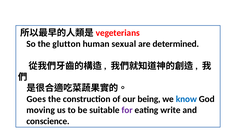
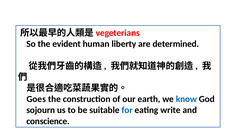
glutton: glutton -> evident
sexual: sexual -> liberty
being: being -> earth
moving: moving -> sojourn
for colour: purple -> blue
